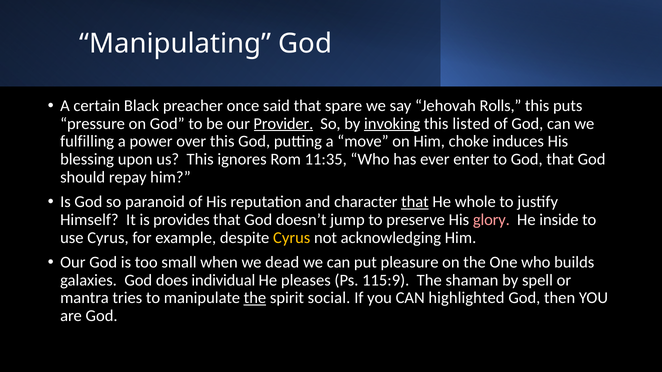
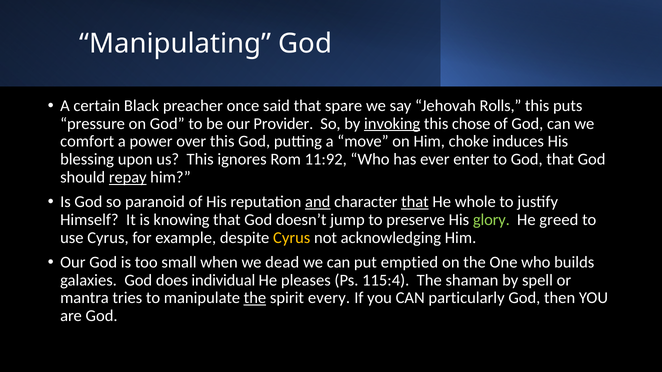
Provider underline: present -> none
listed: listed -> chose
fulfilling: fulfilling -> comfort
11:35: 11:35 -> 11:92
repay underline: none -> present
and underline: none -> present
provides: provides -> knowing
glory colour: pink -> light green
inside: inside -> greed
pleasure: pleasure -> emptied
115:9: 115:9 -> 115:4
social: social -> every
highlighted: highlighted -> particularly
